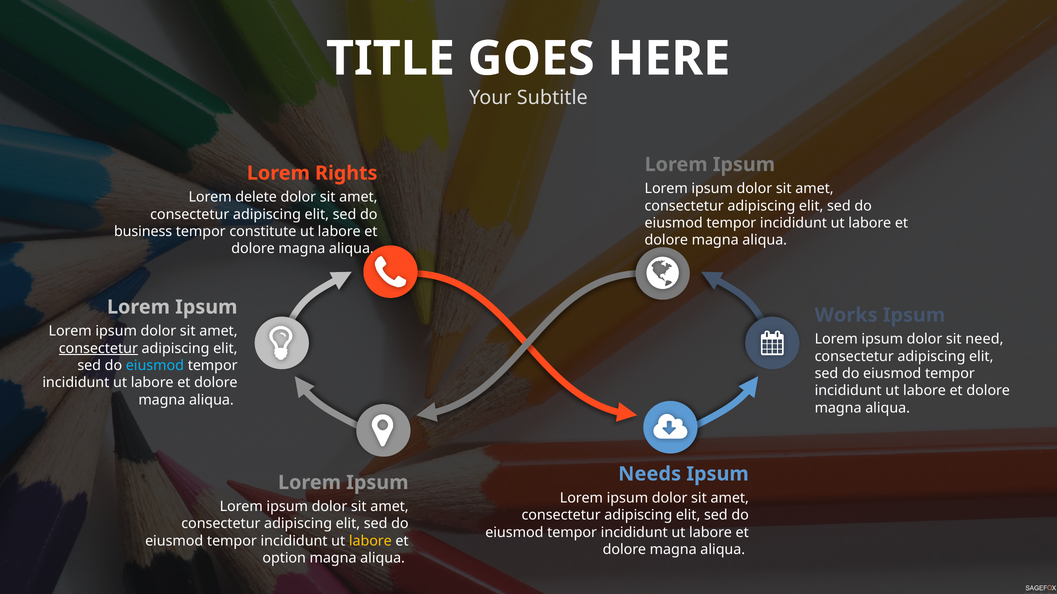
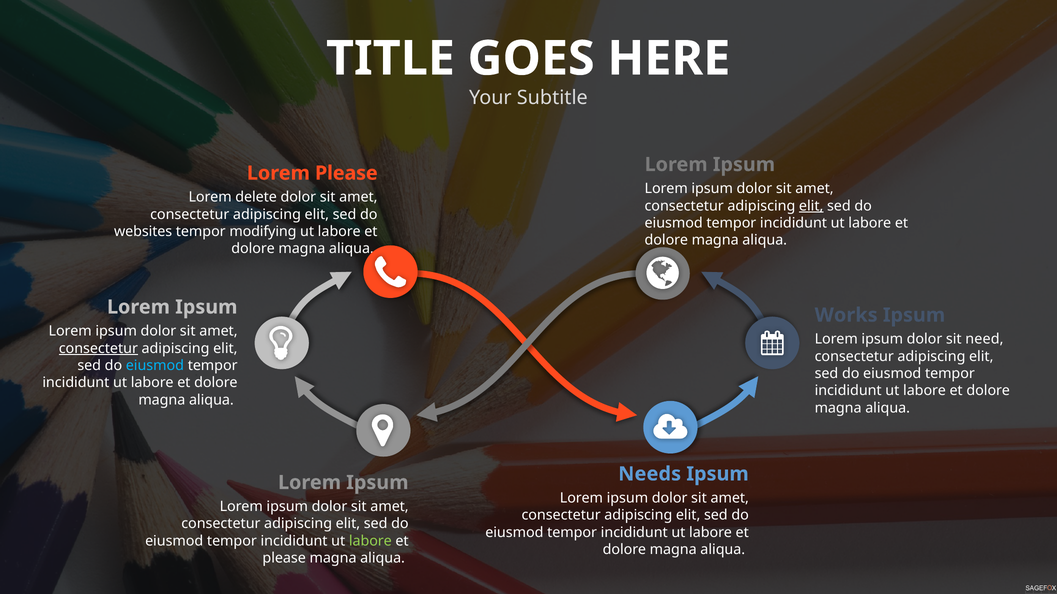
Lorem Rights: Rights -> Please
elit at (811, 206) underline: none -> present
business: business -> websites
constitute: constitute -> modifying
labore at (370, 541) colour: yellow -> light green
option at (284, 559): option -> please
